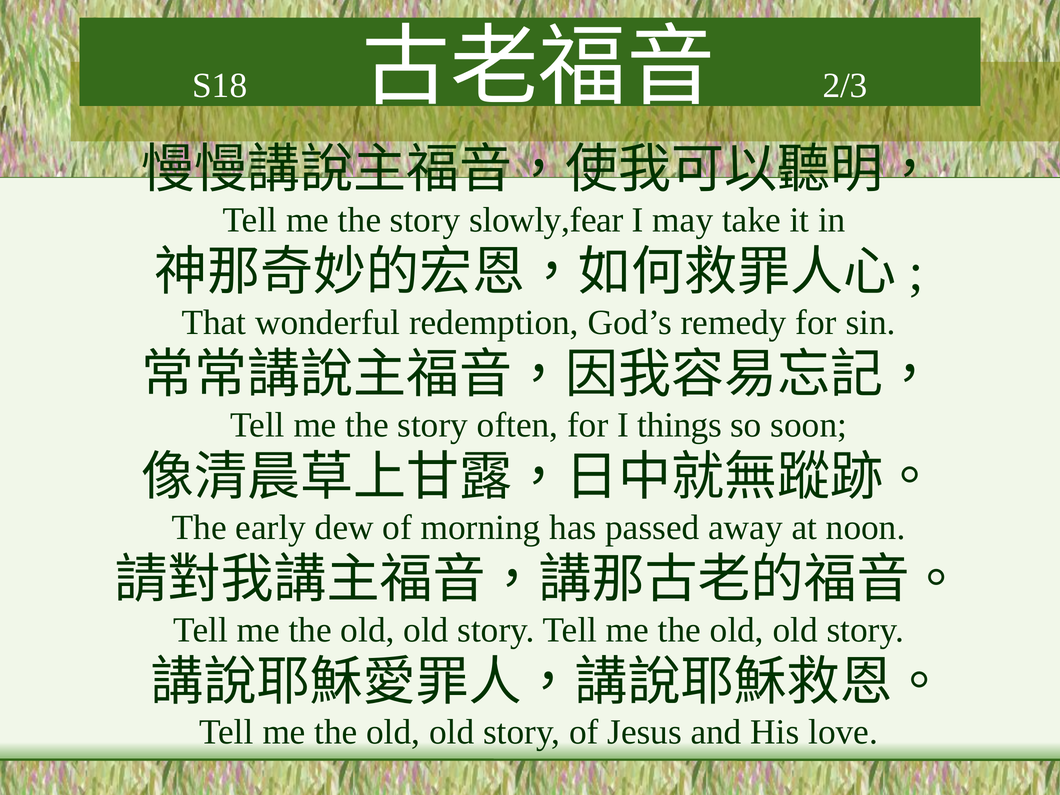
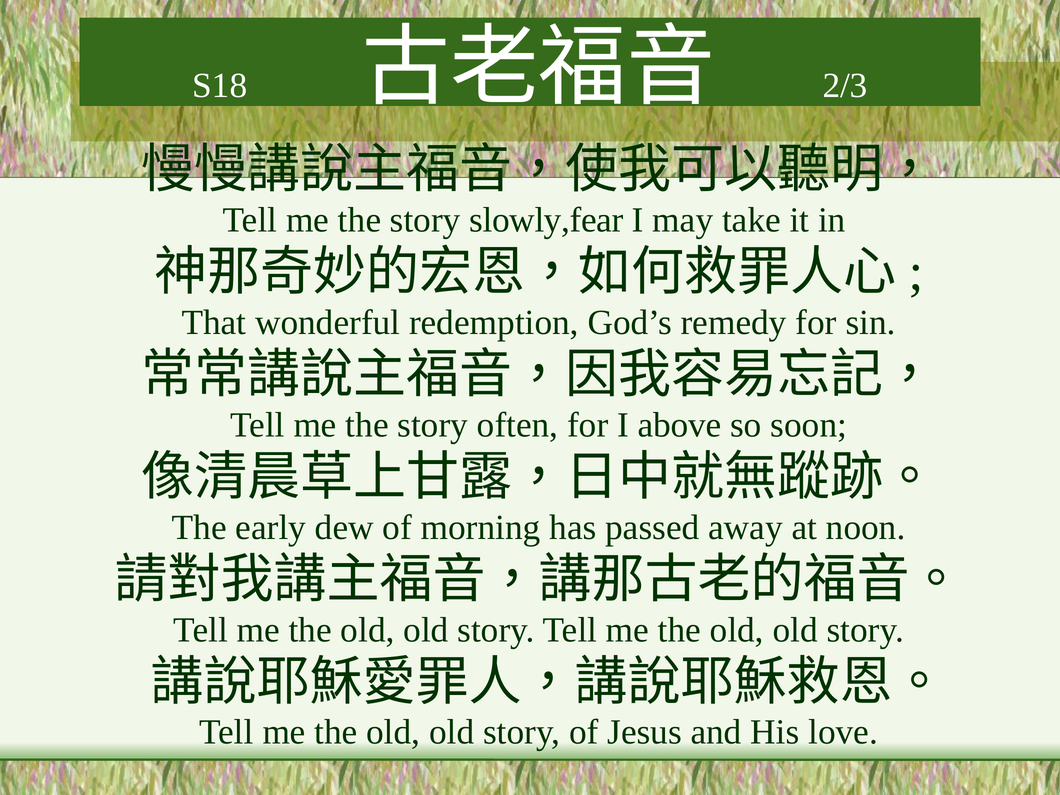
things: things -> above
